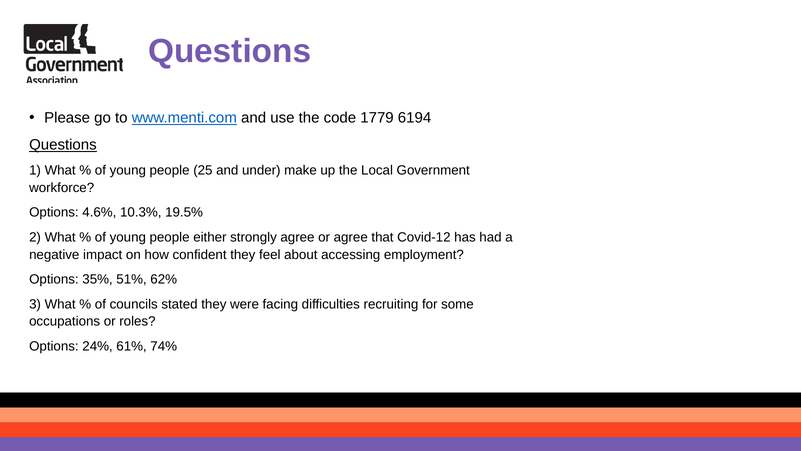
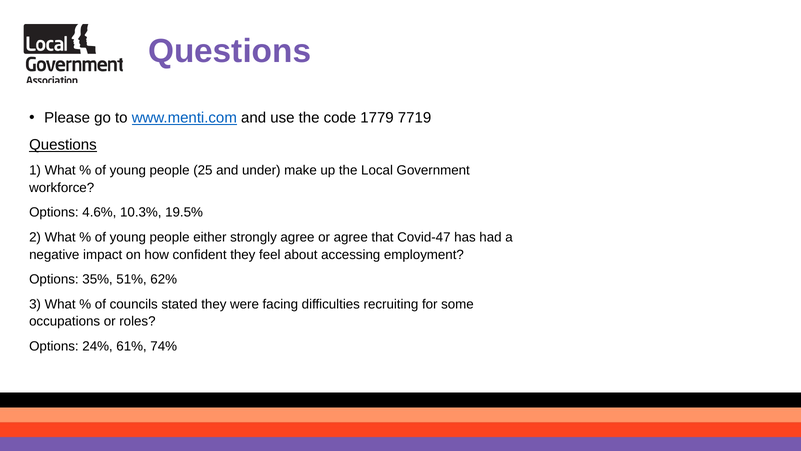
6194: 6194 -> 7719
Covid-12: Covid-12 -> Covid-47
